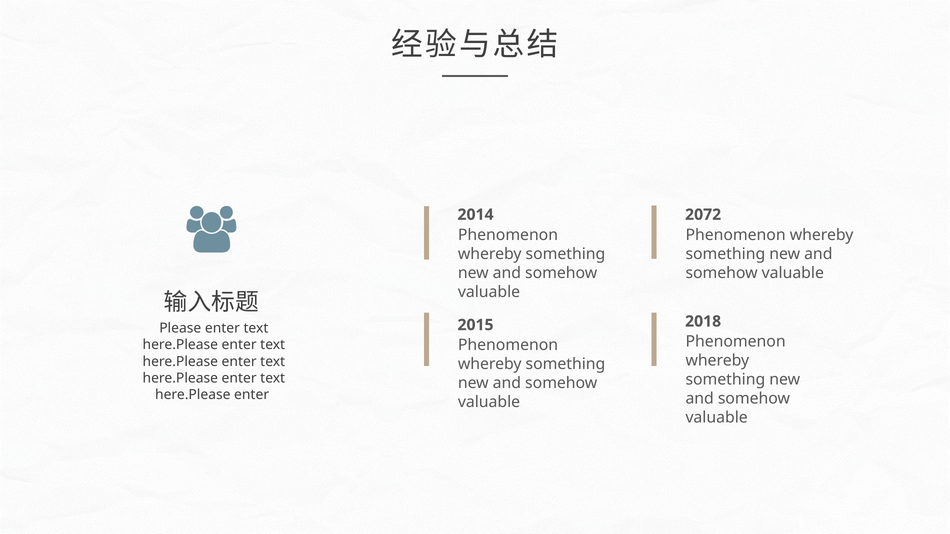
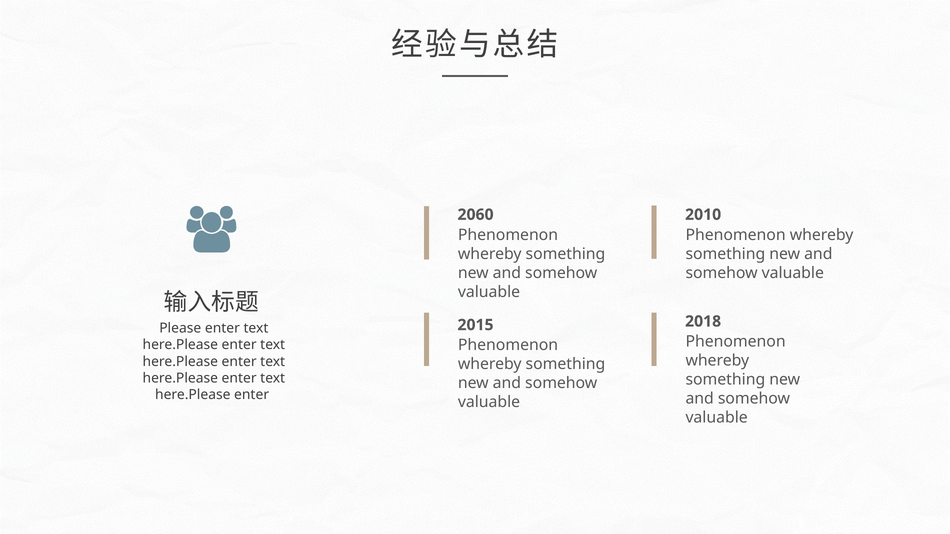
2014: 2014 -> 2060
2072: 2072 -> 2010
